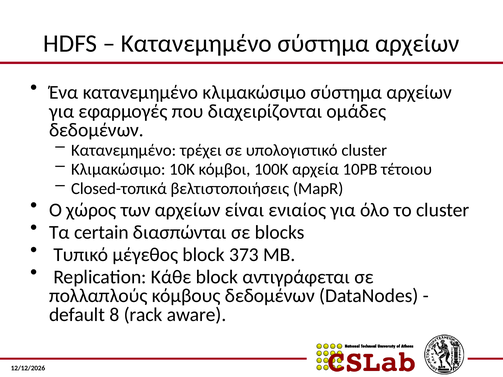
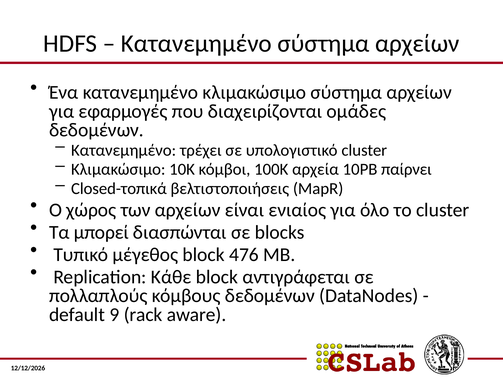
τέτοιου: τέτοιου -> παίρνει
certain: certain -> μπορεί
373: 373 -> 476
8: 8 -> 9
